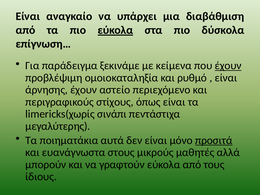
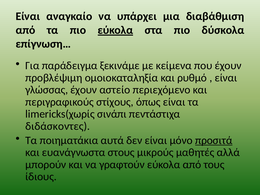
έχουν at (228, 66) underline: present -> none
άρνησης: άρνησης -> γλώσσας
μεγαλύτερης: μεγαλύτερης -> διδάσκοντες
